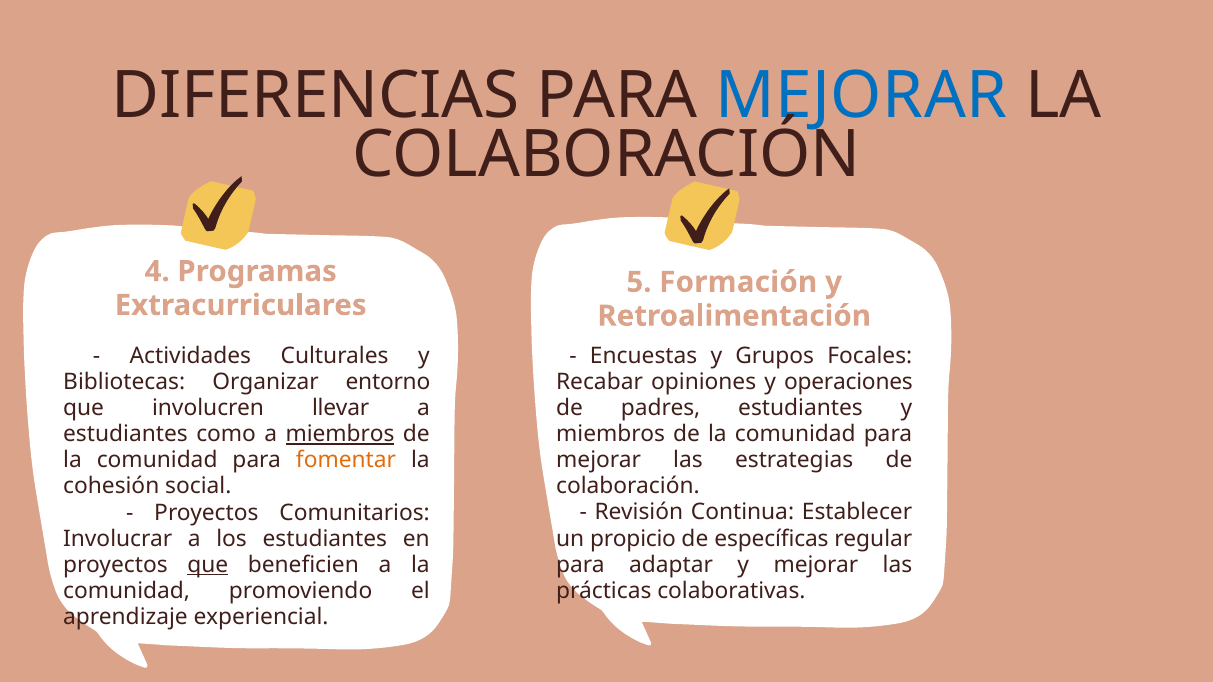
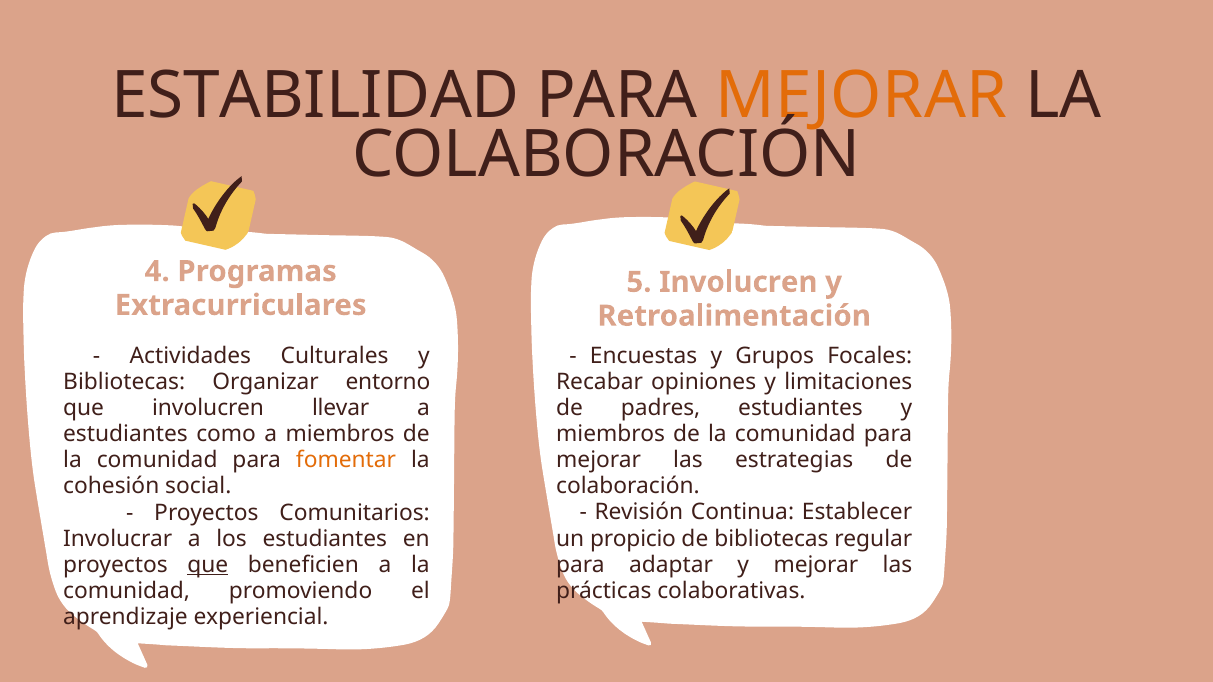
DIFERENCIAS: DIFERENCIAS -> ESTABILIDAD
MEJORAR at (861, 96) colour: blue -> orange
5 Formación: Formación -> Involucren
operaciones: operaciones -> limitaciones
miembros at (340, 434) underline: present -> none
de específicas: específicas -> bibliotecas
